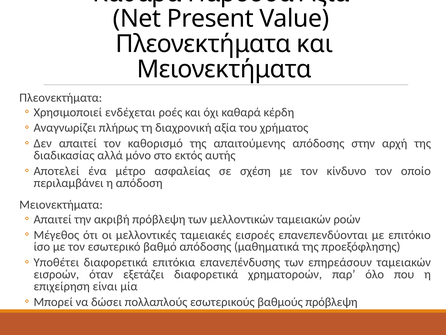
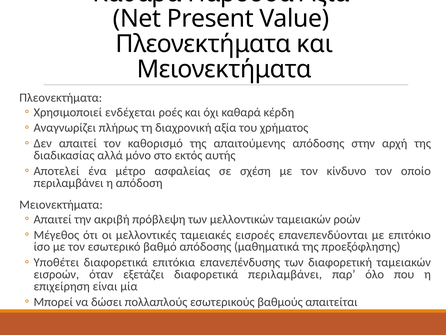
επηρεάσουν: επηρεάσουν -> διαφορετική
διαφορετικά χρηματοροών: χρηματοροών -> περιλαμβάνει
βαθμούς πρόβλεψη: πρόβλεψη -> απαιτείται
